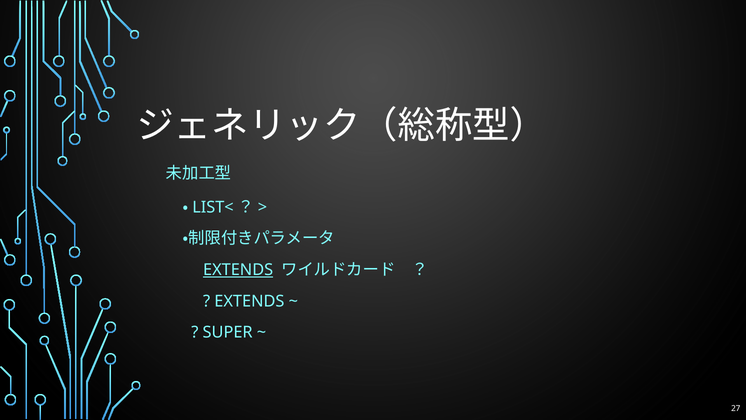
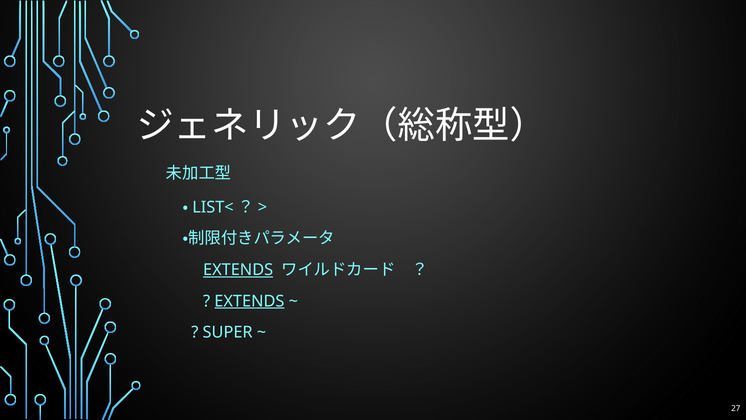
EXTENDS at (249, 301) underline: none -> present
